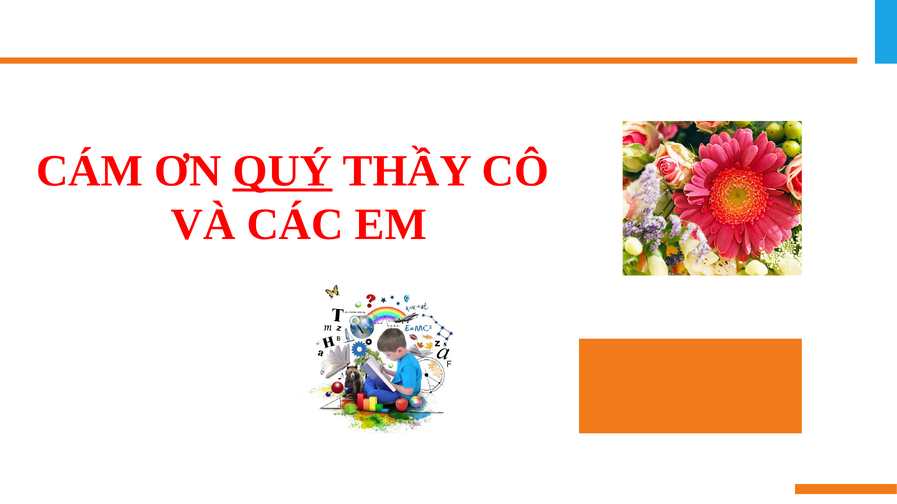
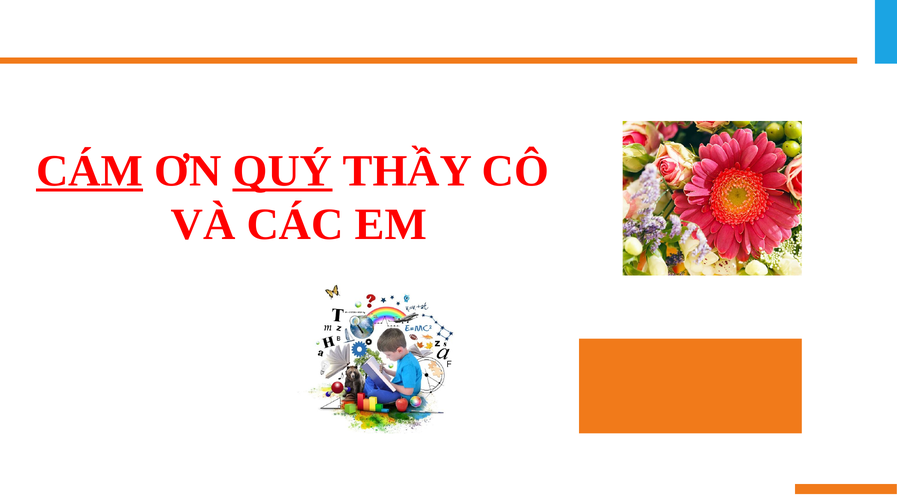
CÁM underline: none -> present
